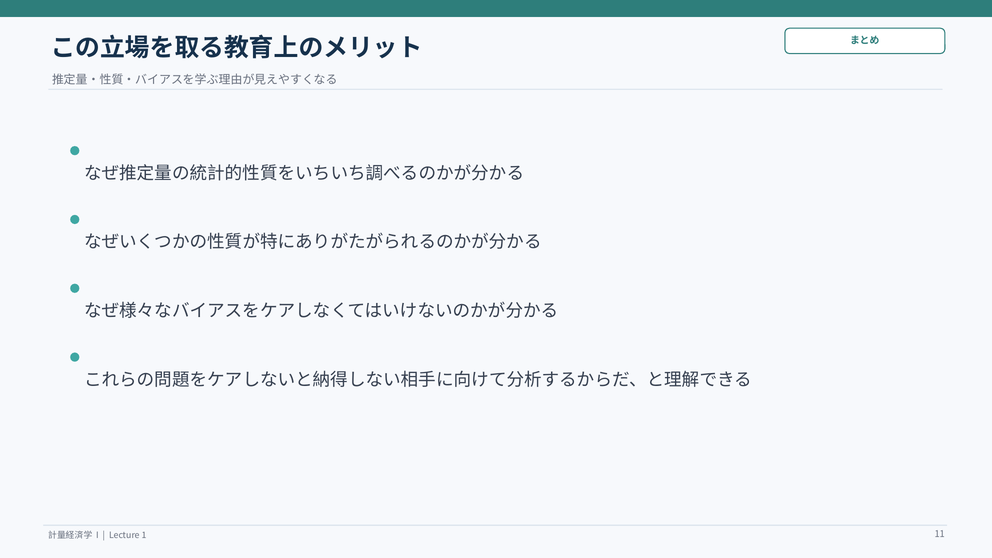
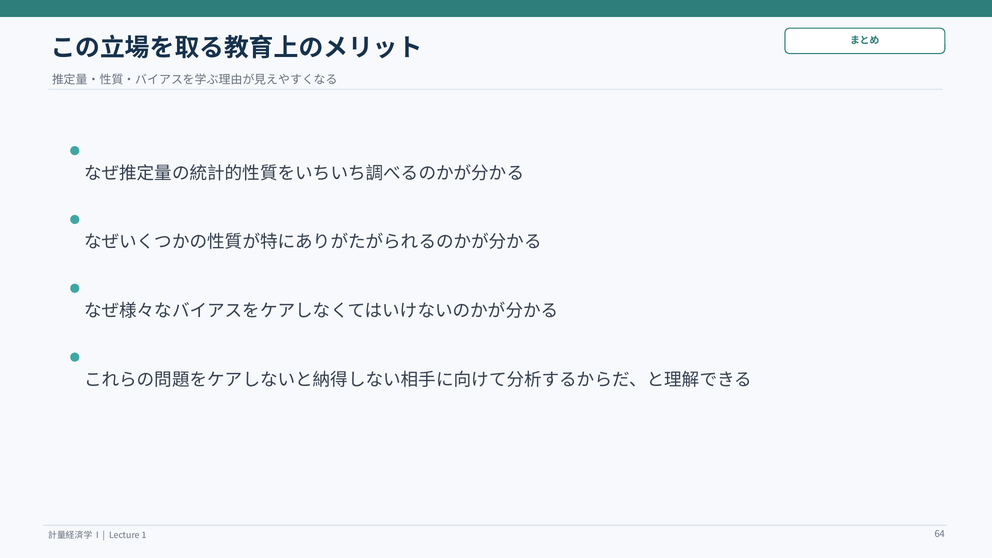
11: 11 -> 64
